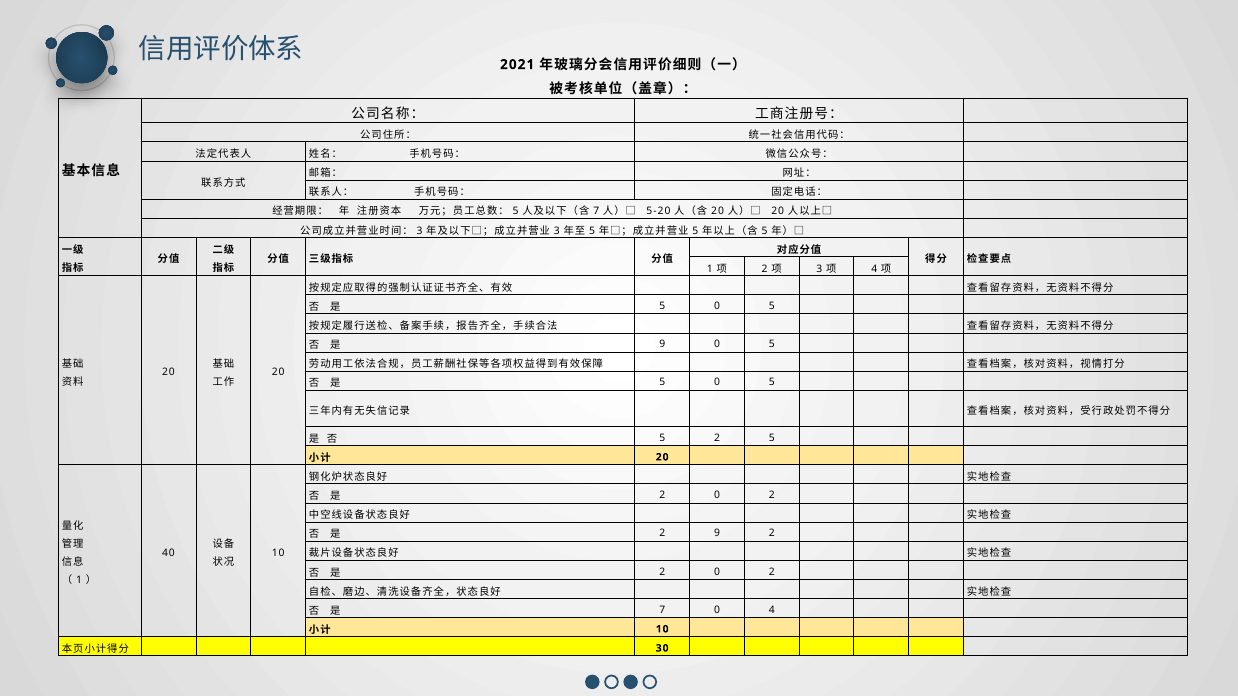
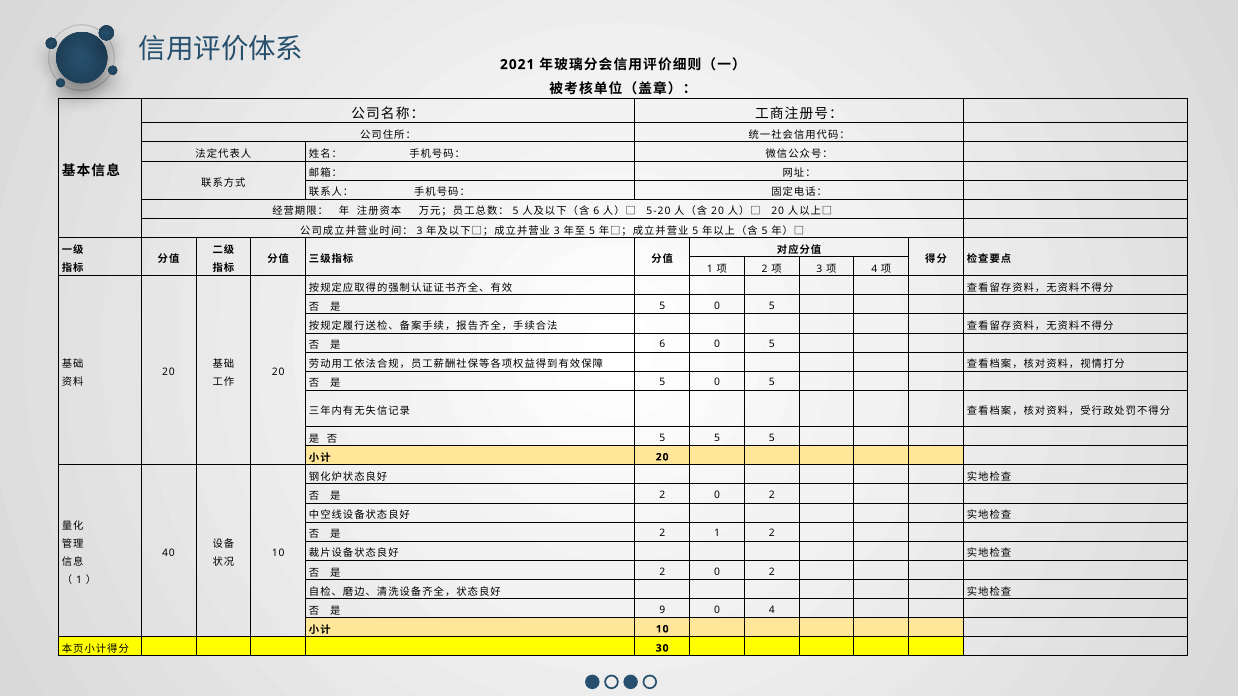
7 at (596, 212): 7 -> 6
9 at (662, 345): 9 -> 6
2 at (717, 438): 2 -> 5
2 9: 9 -> 1
7 at (662, 610): 7 -> 9
